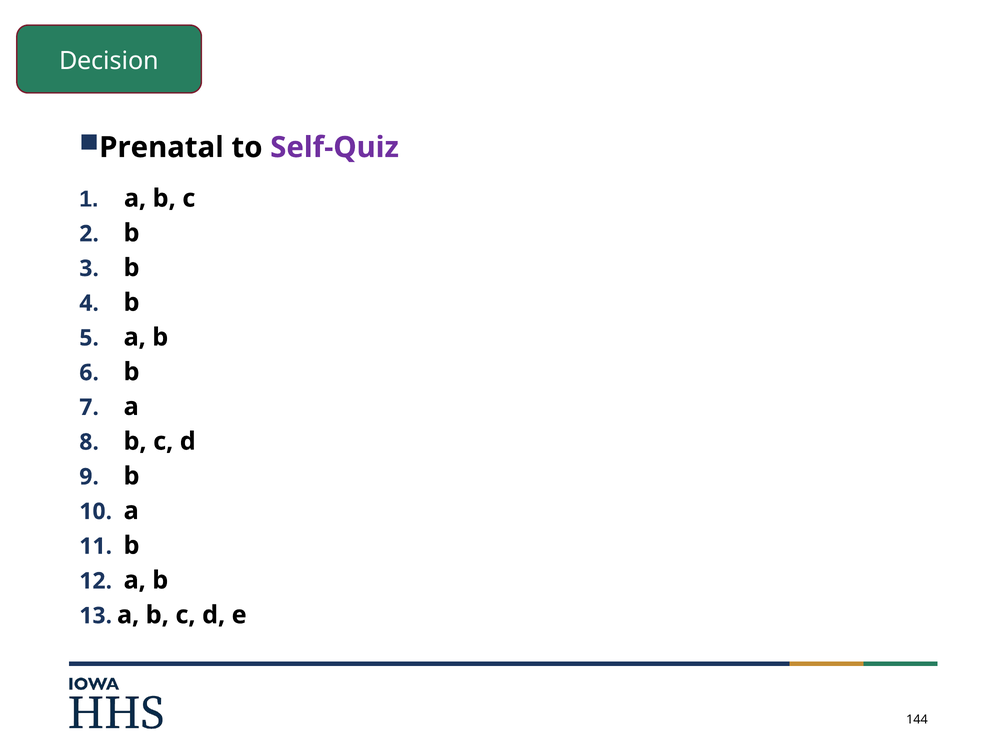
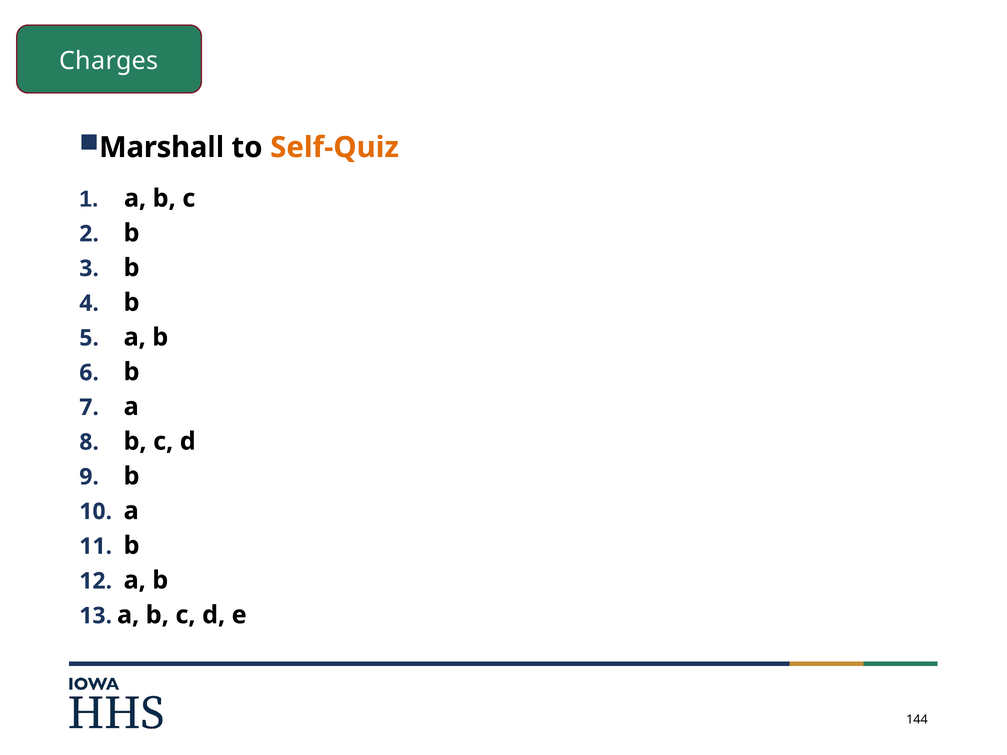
Decision: Decision -> Charges
Prenatal: Prenatal -> Marshall
Self-Quiz colour: purple -> orange
